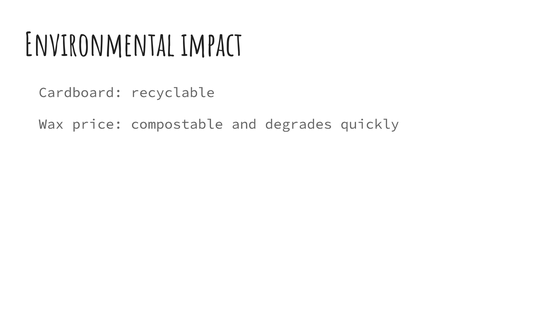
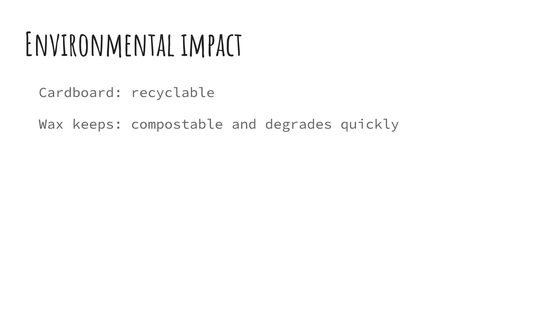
price: price -> keeps
